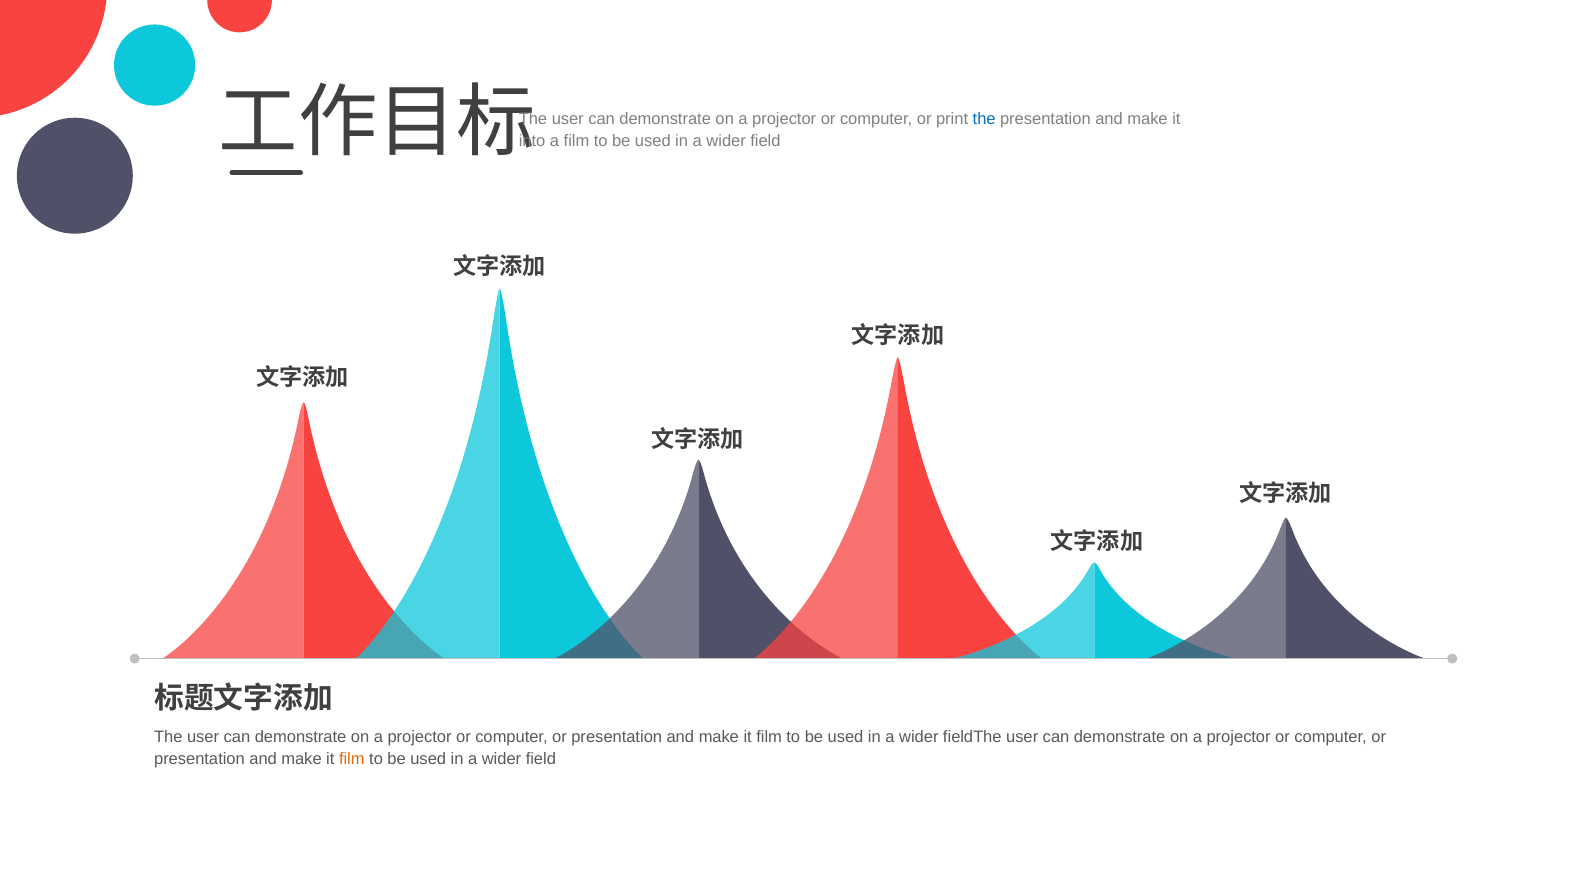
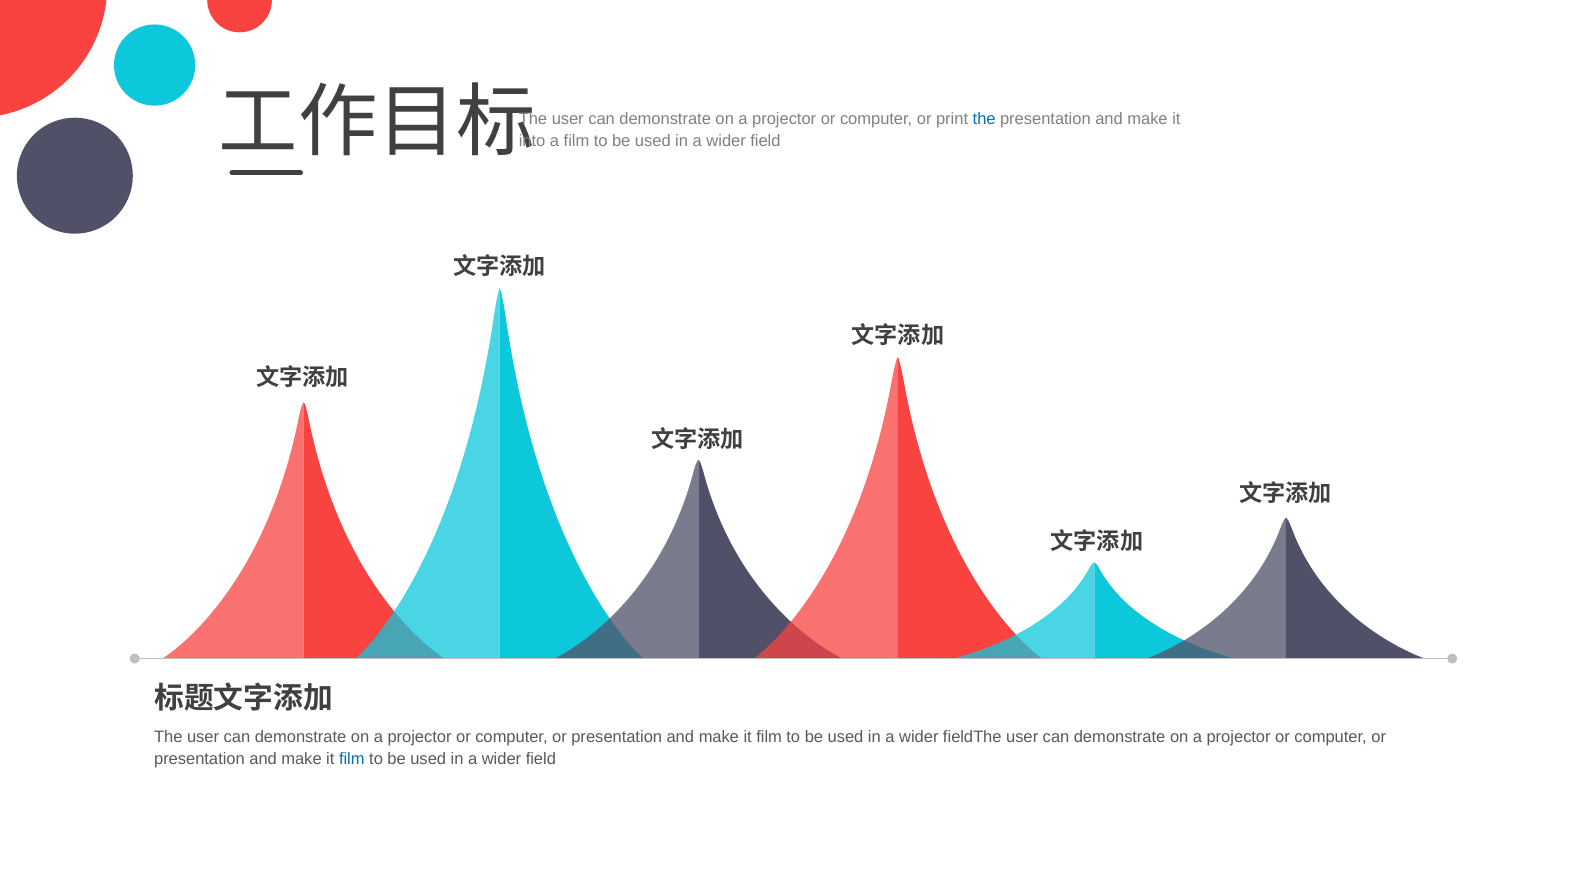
film at (352, 759) colour: orange -> blue
